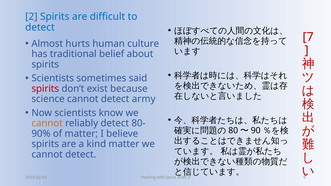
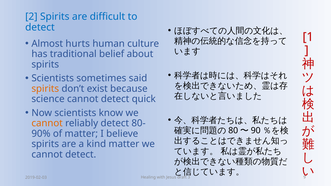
7: 7 -> 1
spirits at (45, 89) colour: red -> orange
army: army -> quick
